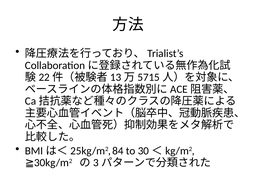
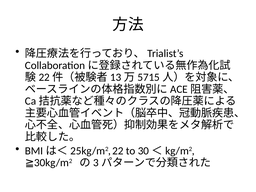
84: 84 -> 22
